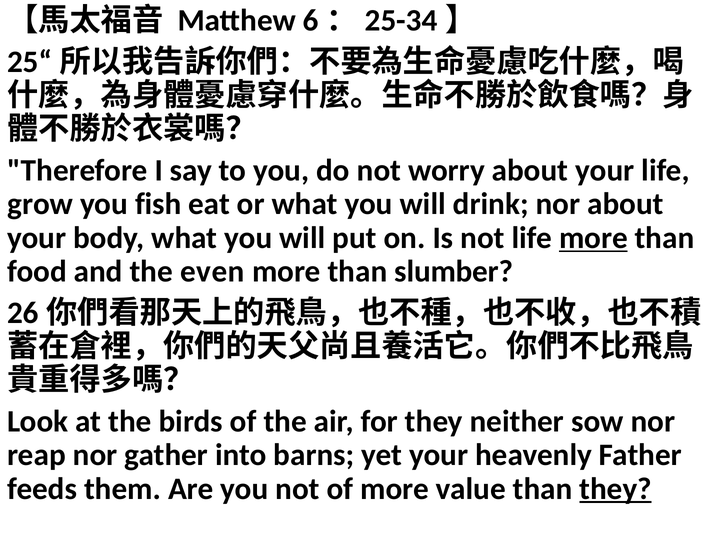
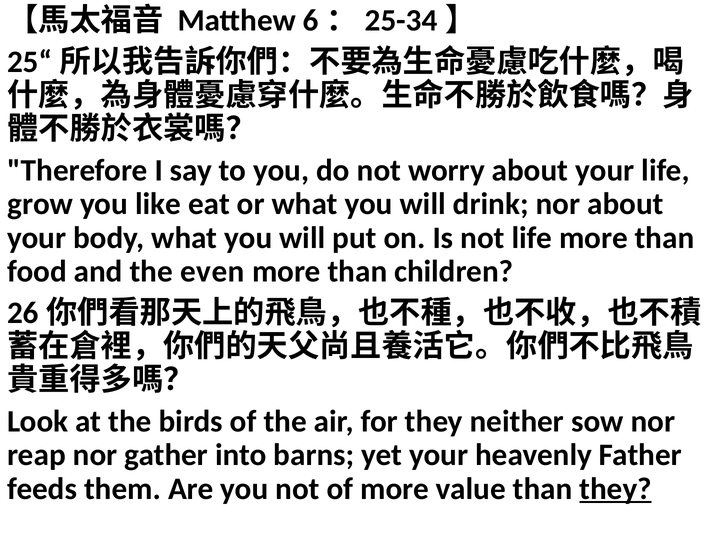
fish: fish -> like
more at (593, 238) underline: present -> none
slumber: slumber -> children
